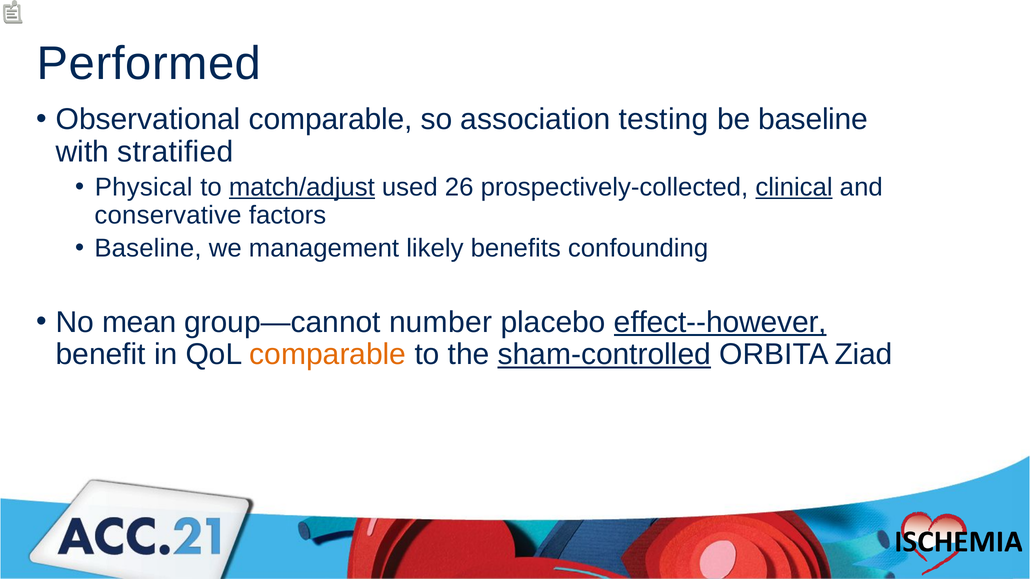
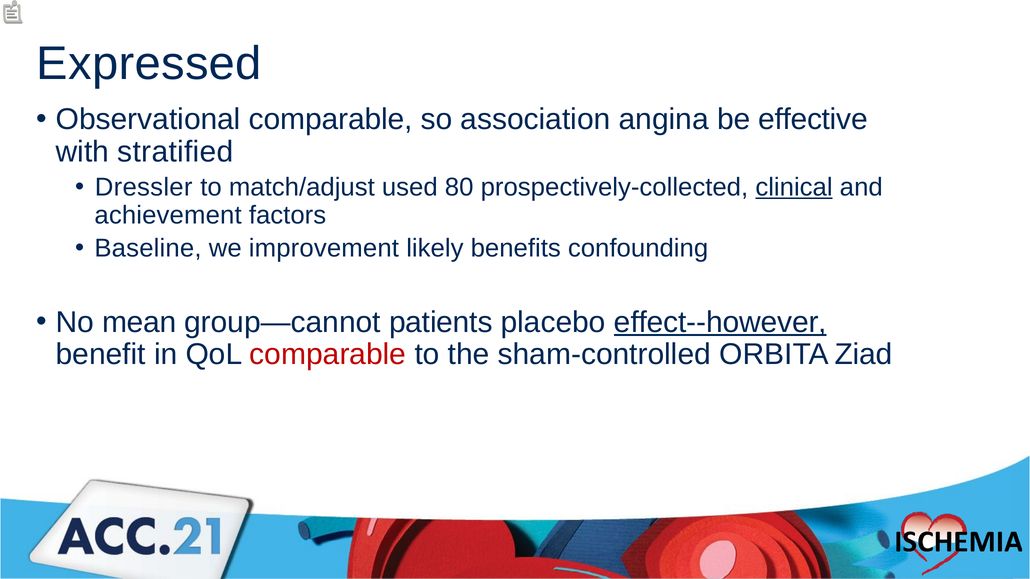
Performed: Performed -> Expressed
testing: testing -> angina
be baseline: baseline -> effective
Physical: Physical -> Dressler
match/adjust underline: present -> none
26: 26 -> 80
conservative: conservative -> achievement
management: management -> improvement
number: number -> patients
comparable at (328, 355) colour: orange -> red
sham-controlled underline: present -> none
